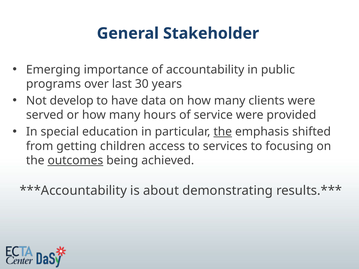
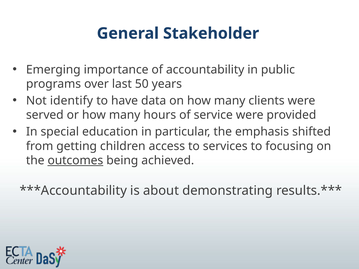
30: 30 -> 50
develop: develop -> identify
the at (223, 132) underline: present -> none
